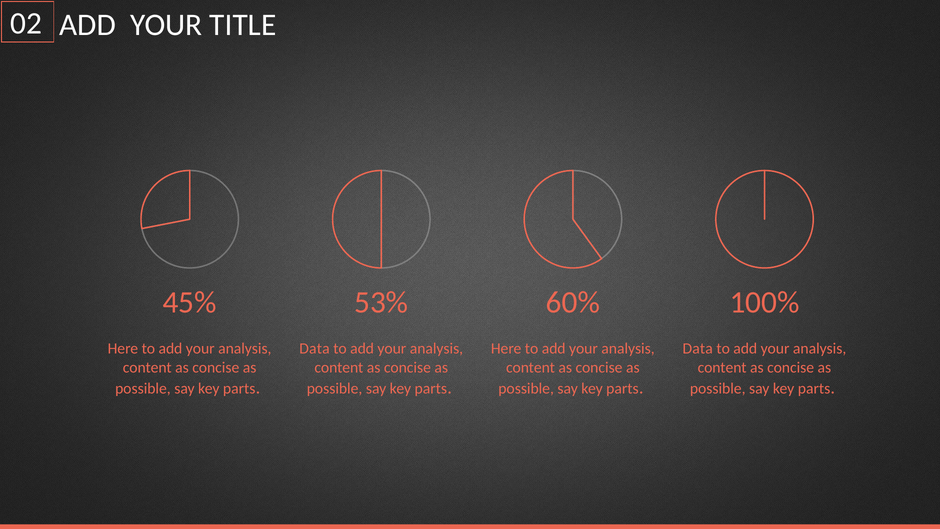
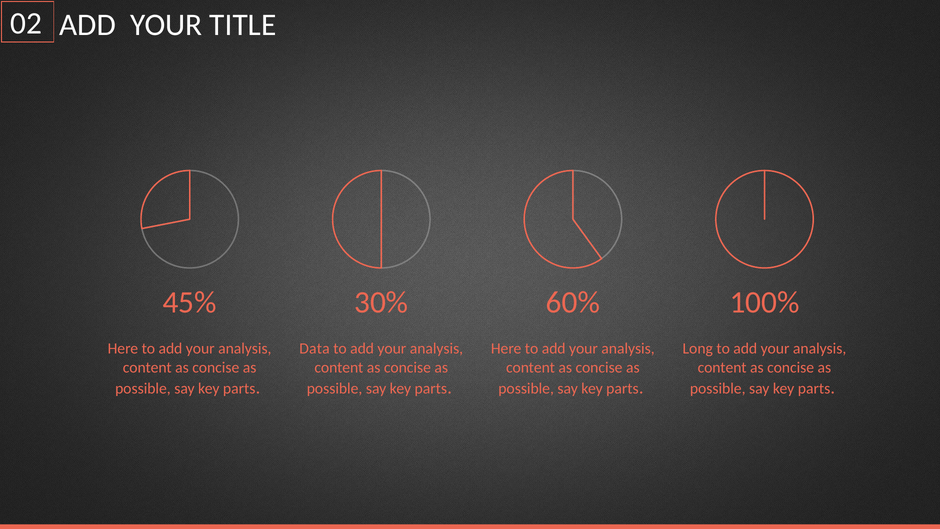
53%: 53% -> 30%
Data at (698, 348): Data -> Long
